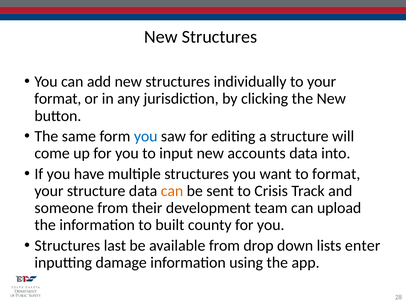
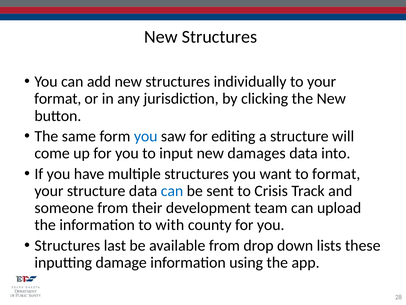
accounts: accounts -> damages
can at (172, 191) colour: orange -> blue
built: built -> with
enter: enter -> these
